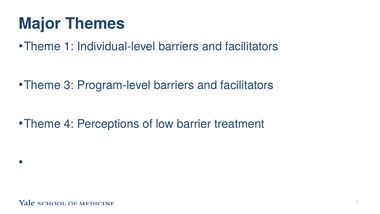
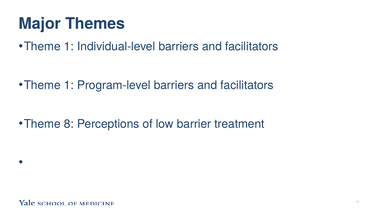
3 at (69, 85): 3 -> 1
4: 4 -> 8
